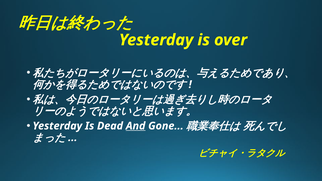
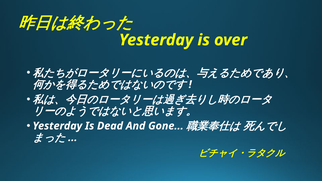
And underline: present -> none
